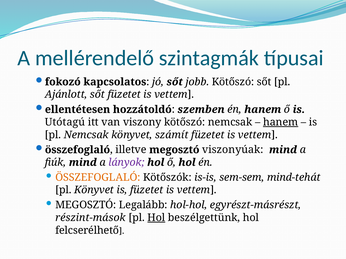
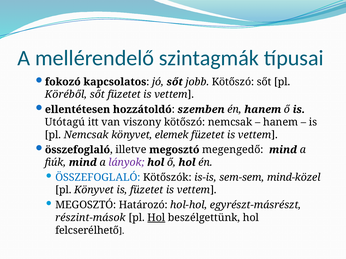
Ajánlott: Ajánlott -> Köréből
hanem at (281, 122) underline: present -> none
számít: számít -> elemek
viszonyúak: viszonyúak -> megengedő
ÖSSZEFOGLALÓ at (98, 178) colour: orange -> blue
mind-tehát: mind-tehát -> mind-közel
Legalább: Legalább -> Határozó
